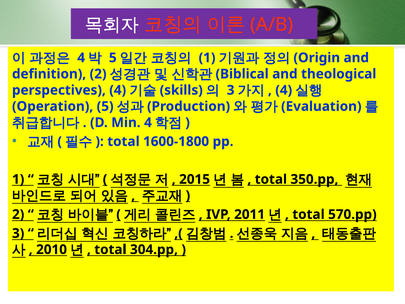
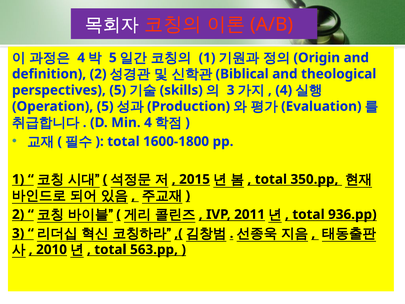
perspectives 4: 4 -> 5
570.pp: 570.pp -> 936.pp
304.pp: 304.pp -> 563.pp
